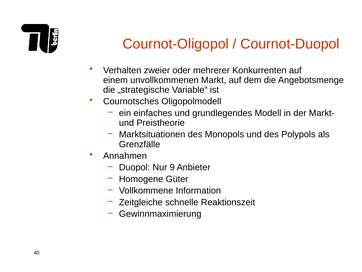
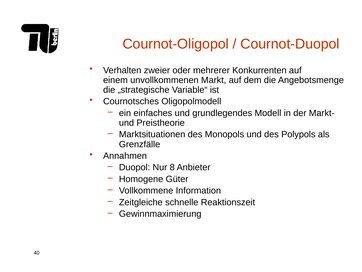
9: 9 -> 8
